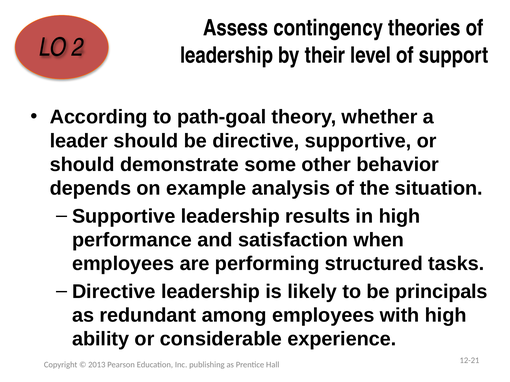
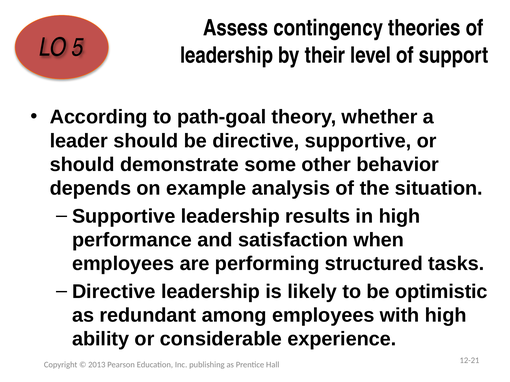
2: 2 -> 5
principals: principals -> optimistic
